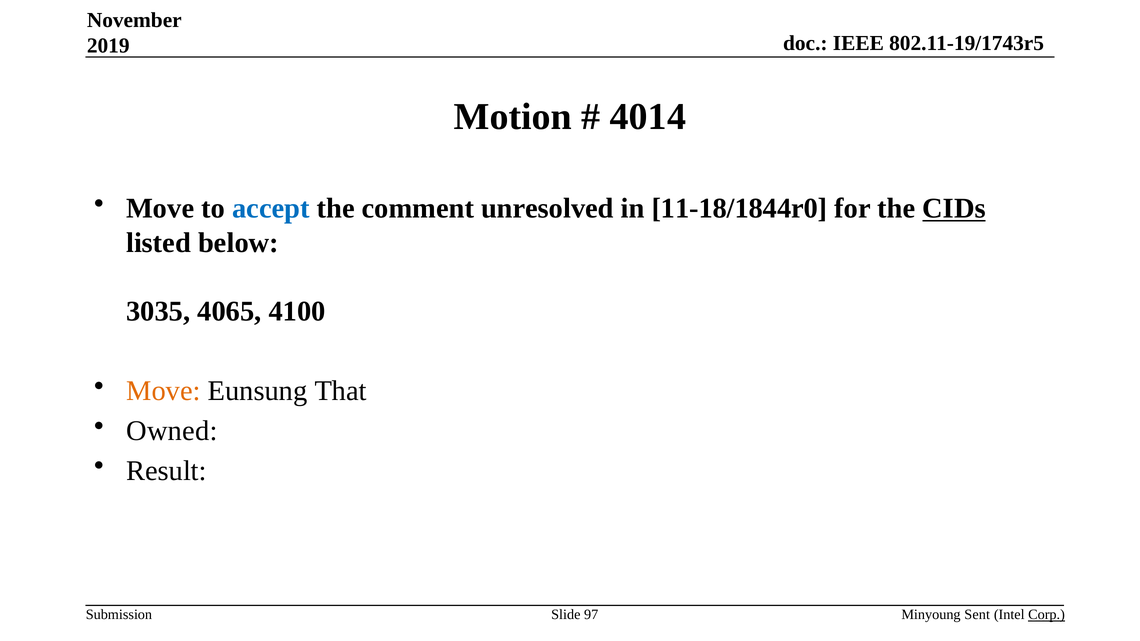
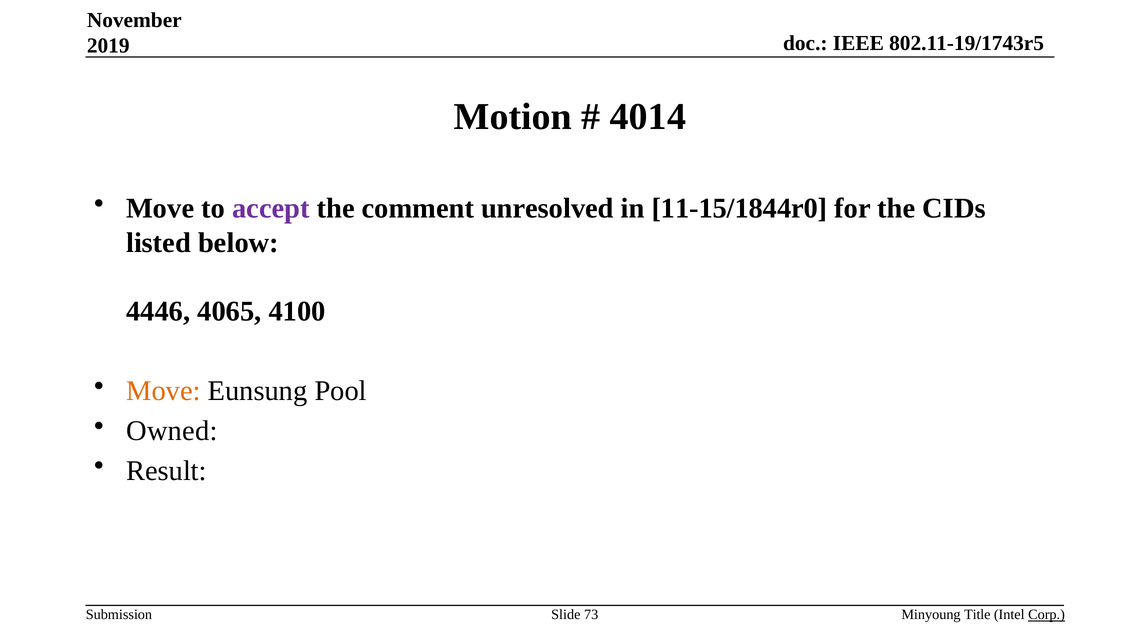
accept colour: blue -> purple
11-18/1844r0: 11-18/1844r0 -> 11-15/1844r0
CIDs underline: present -> none
3035: 3035 -> 4446
That: That -> Pool
97: 97 -> 73
Sent: Sent -> Title
